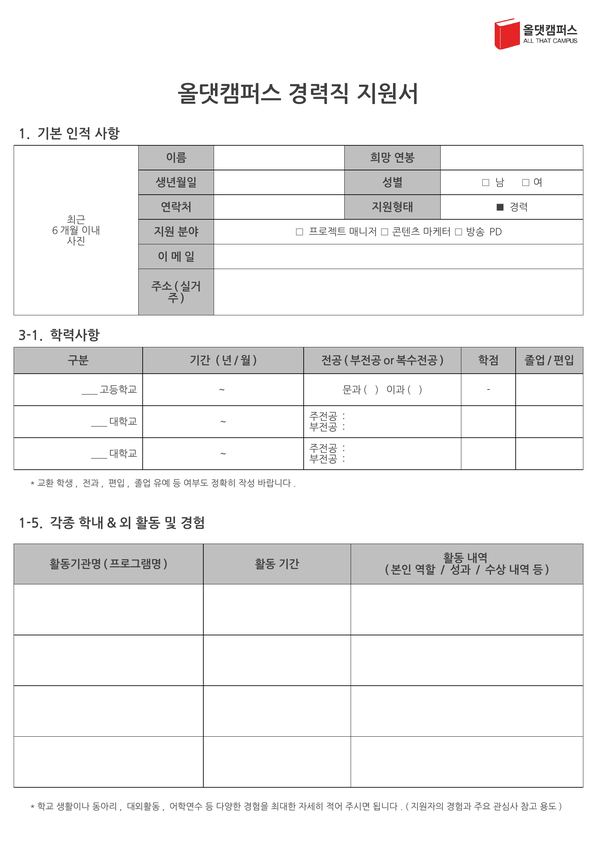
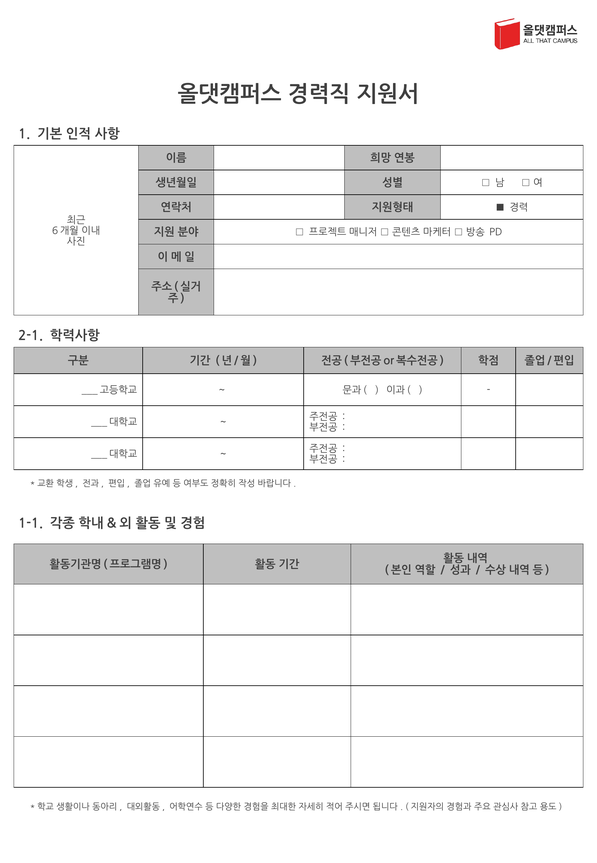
3-1: 3-1 -> 2-1
1-5: 1-5 -> 1-1
